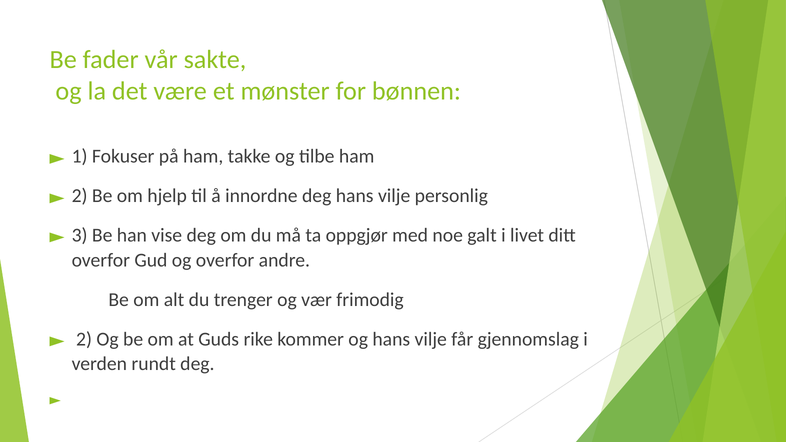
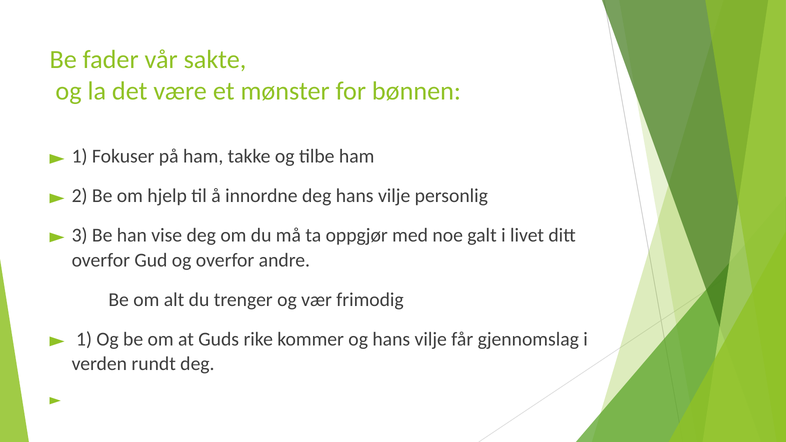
2 at (84, 339): 2 -> 1
